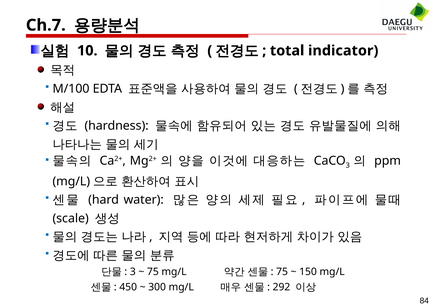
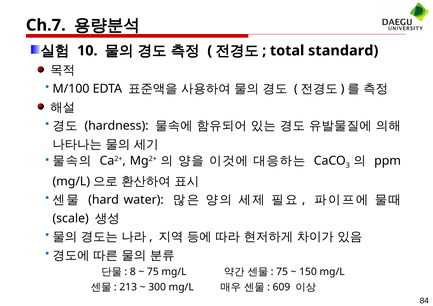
indicator: indicator -> standard
3 at (133, 272): 3 -> 8
450: 450 -> 213
292: 292 -> 609
